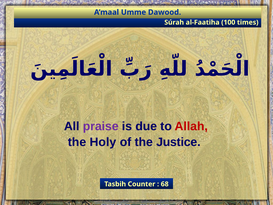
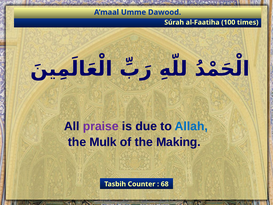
Allah colour: red -> blue
Holy: Holy -> Mulk
Justice: Justice -> Making
